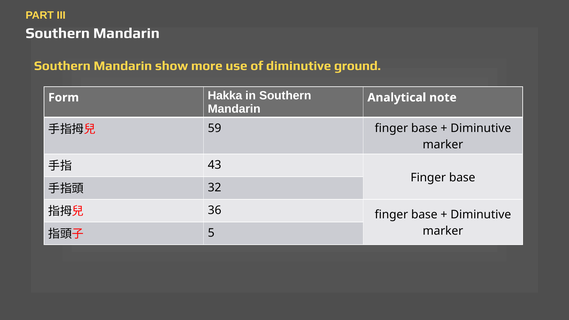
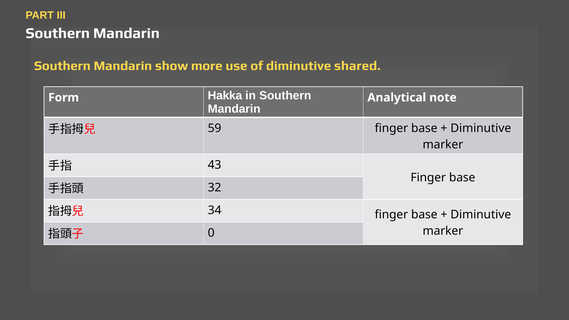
ground: ground -> shared
36: 36 -> 34
5: 5 -> 0
